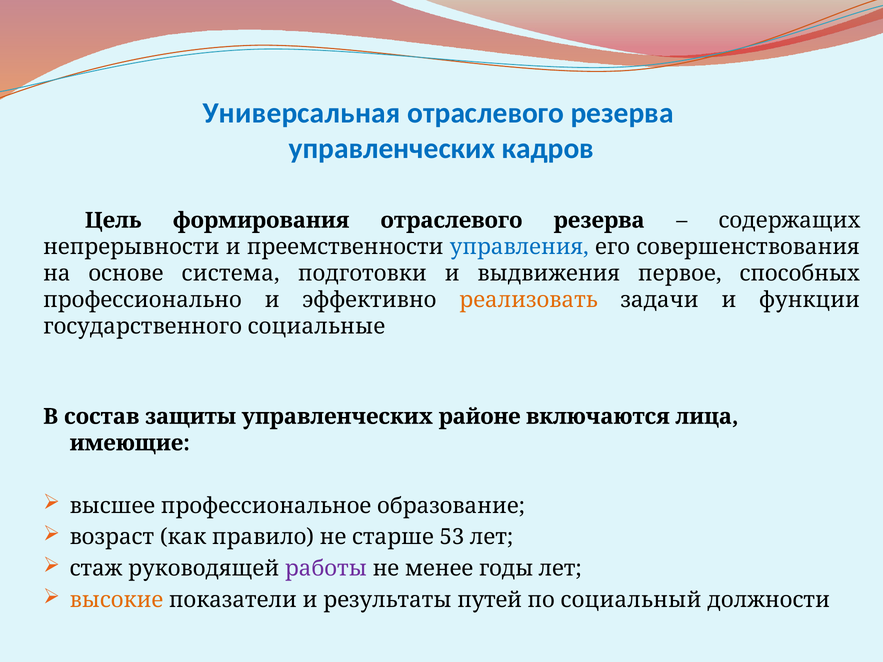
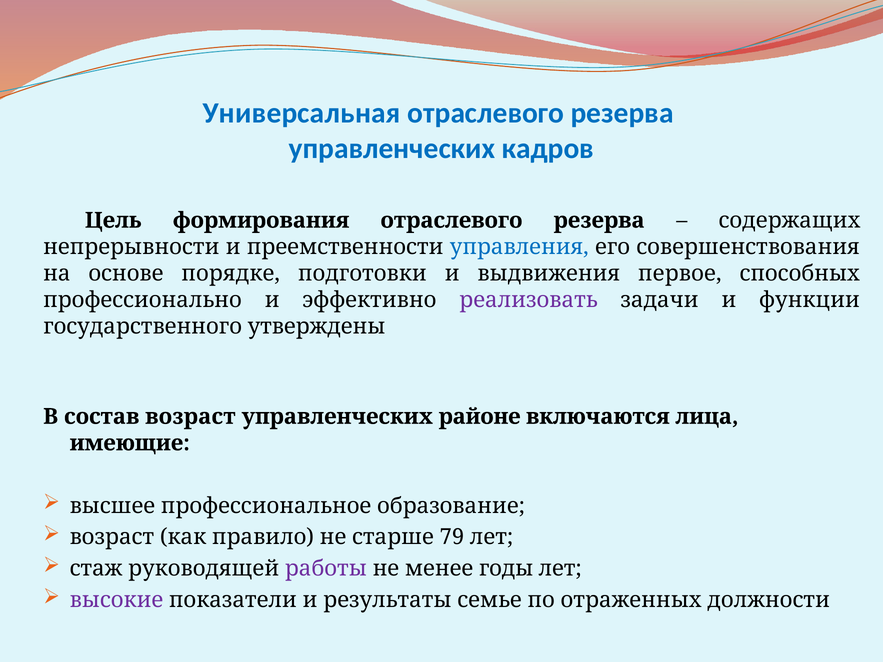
система: система -> порядке
реализовать colour: orange -> purple
социальные: социальные -> утверждены
состав защиты: защиты -> возраст
53: 53 -> 79
высокие colour: orange -> purple
путей: путей -> семье
социальный: социальный -> отраженных
